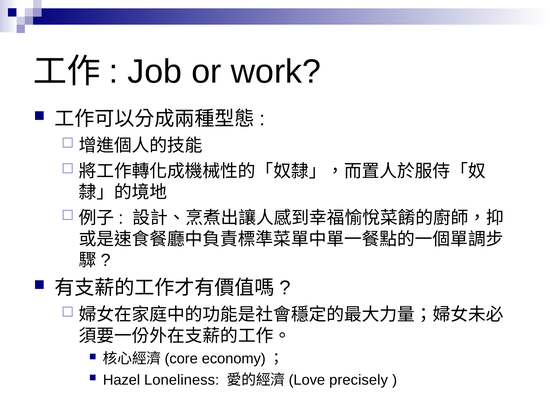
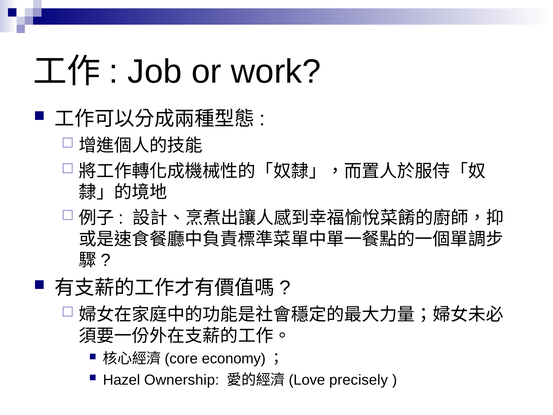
Loneliness: Loneliness -> Ownership
